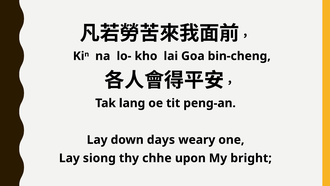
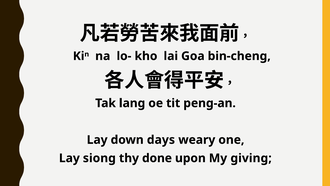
chhe: chhe -> done
bright: bright -> giving
